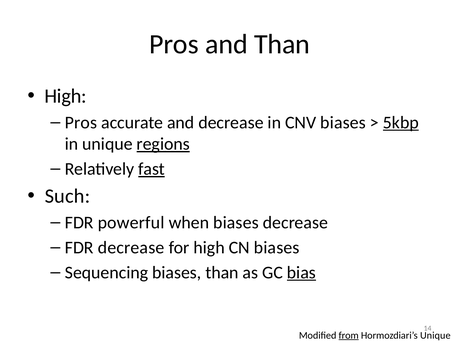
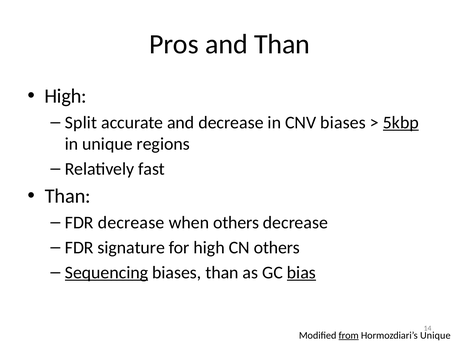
Pros at (81, 123): Pros -> Split
regions underline: present -> none
fast underline: present -> none
Such at (68, 196): Such -> Than
FDR powerful: powerful -> decrease
when biases: biases -> others
FDR decrease: decrease -> signature
CN biases: biases -> others
Sequencing underline: none -> present
